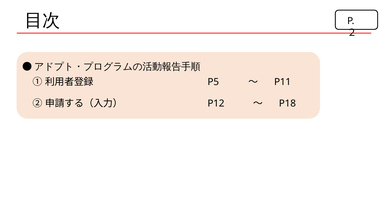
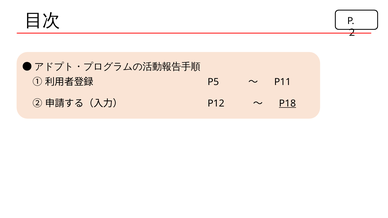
P18 underline: none -> present
